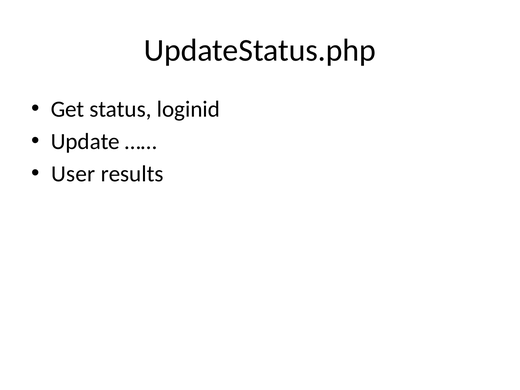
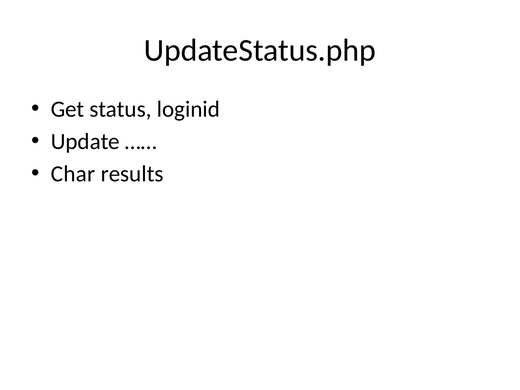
User: User -> Char
